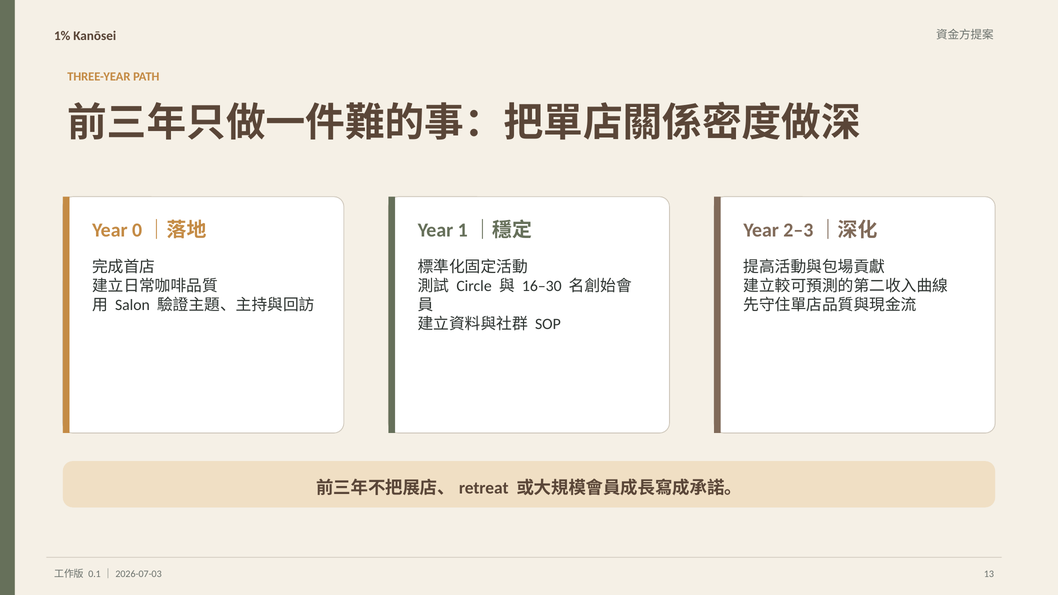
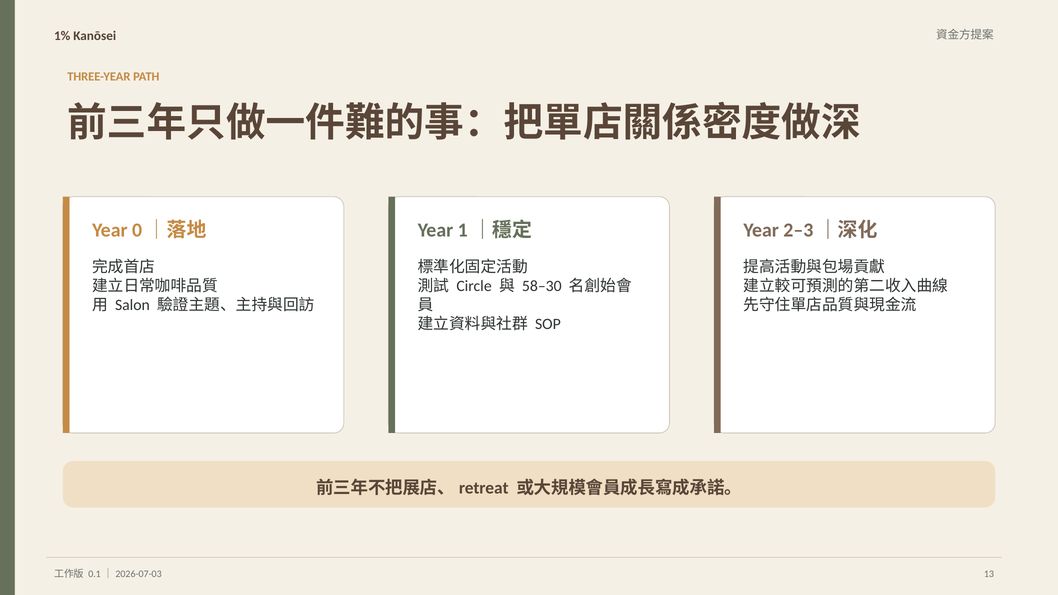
16–30: 16–30 -> 58–30
